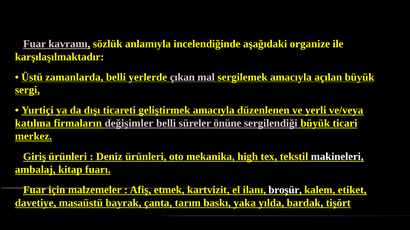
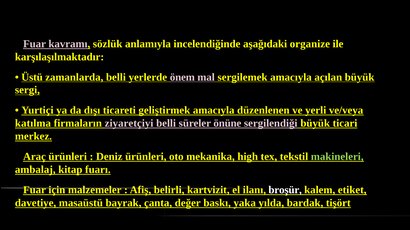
çıkan: çıkan -> önem
değişimler: değişimler -> ziyaretçiyi
Giriş: Giriş -> Araç
makineleri colour: white -> light green
etmek: etmek -> belirli
tarım: tarım -> değer
